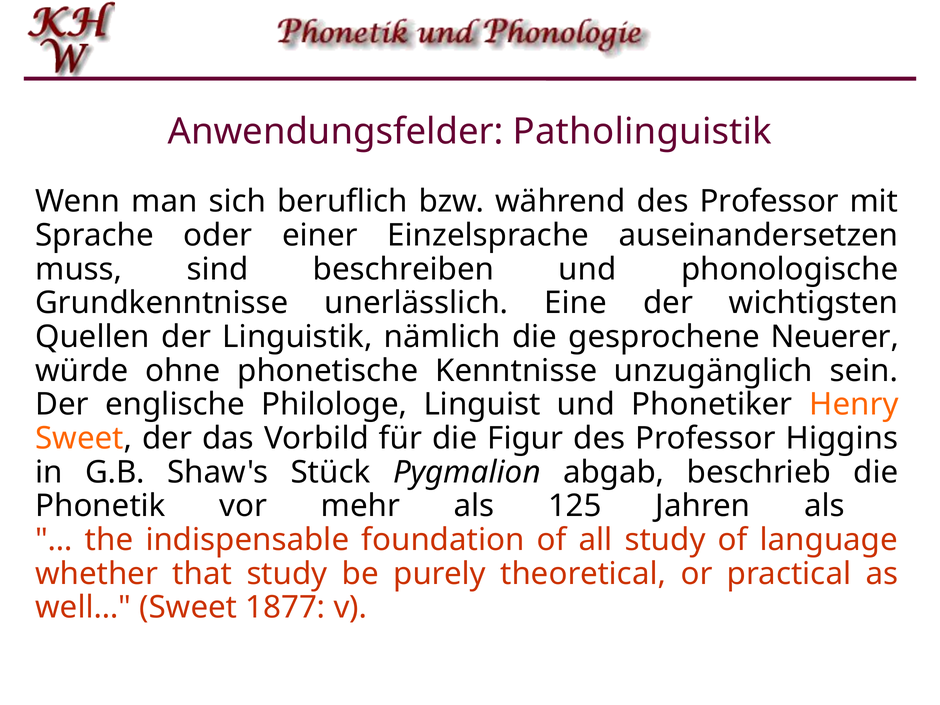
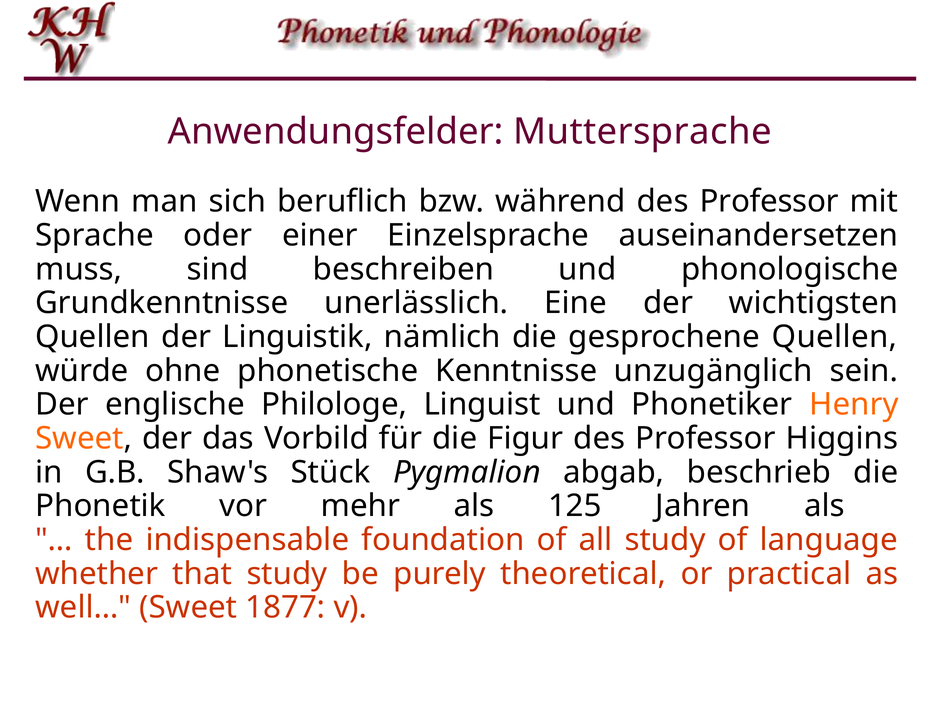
Patholinguistik: Patholinguistik -> Muttersprache
gesprochene Neuerer: Neuerer -> Quellen
